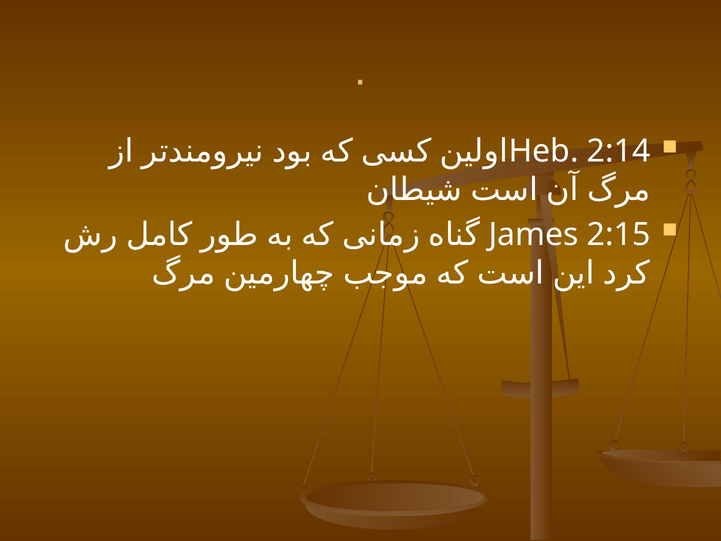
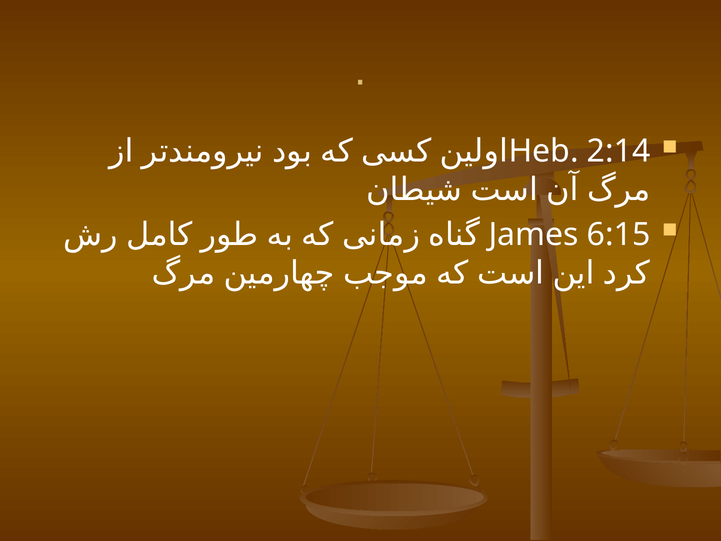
2:15: 2:15 -> 6:15
